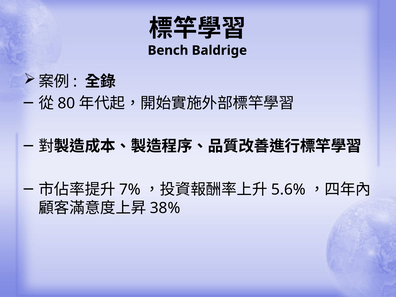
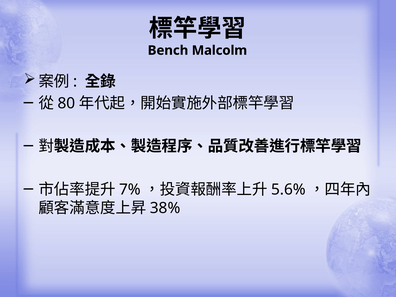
Baldrige: Baldrige -> Malcolm
